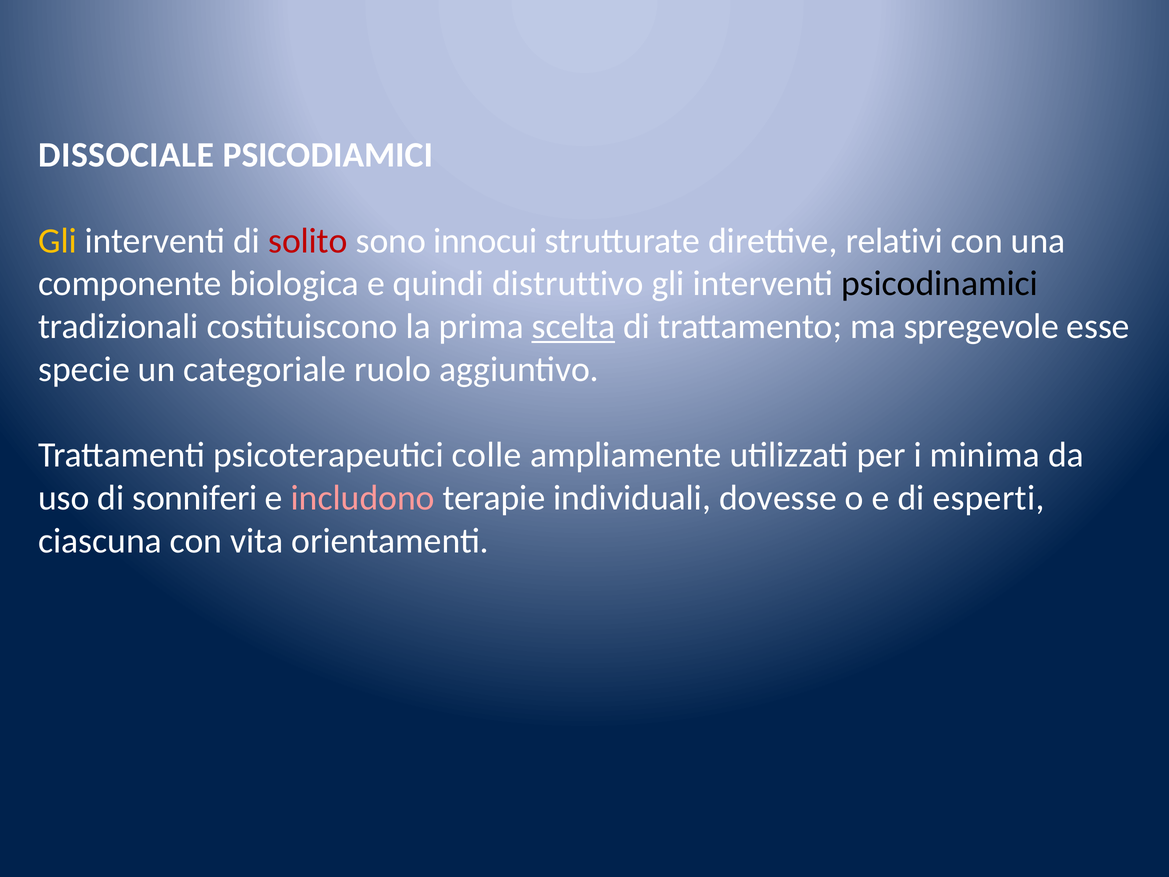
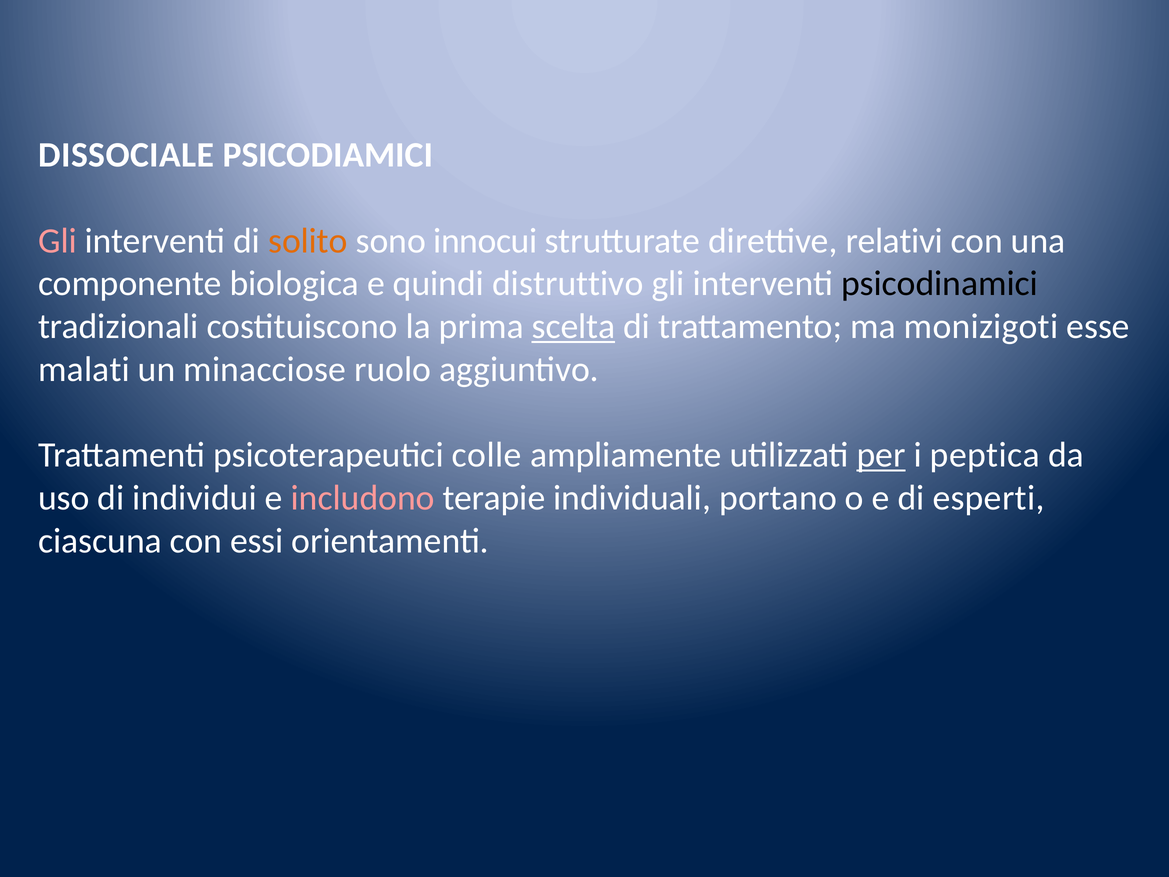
Gli at (57, 241) colour: yellow -> pink
solito colour: red -> orange
spregevole: spregevole -> monizigoti
specie: specie -> malati
categoriale: categoriale -> minacciose
per underline: none -> present
minima: minima -> peptica
sonniferi: sonniferi -> individui
dovesse: dovesse -> portano
vita: vita -> essi
